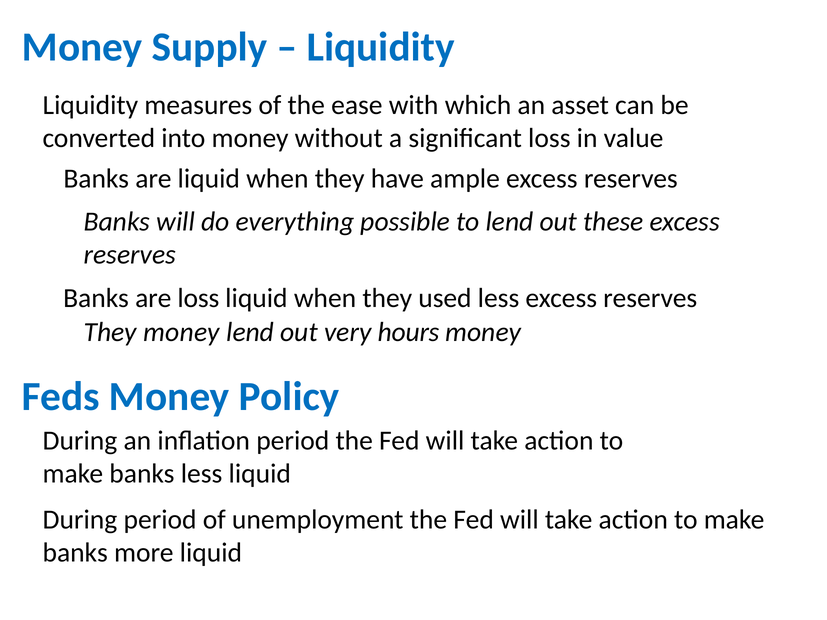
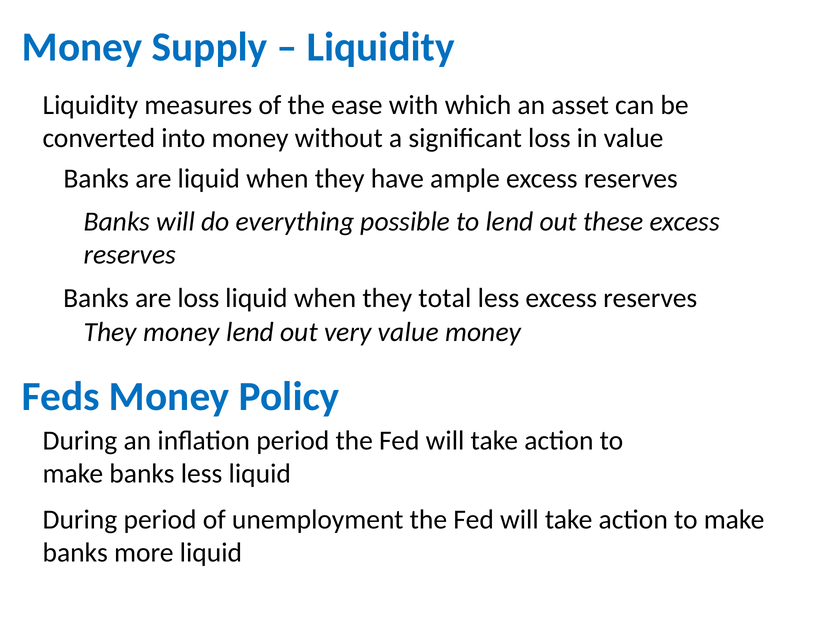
used: used -> total
very hours: hours -> value
